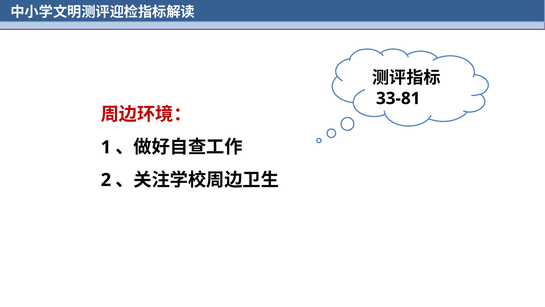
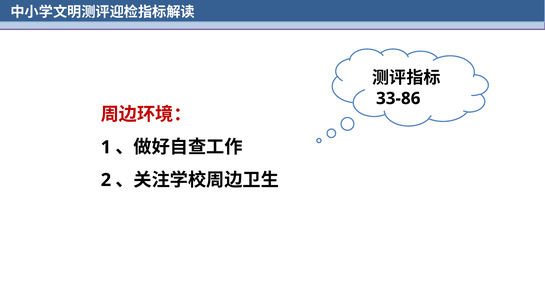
33-81: 33-81 -> 33-86
